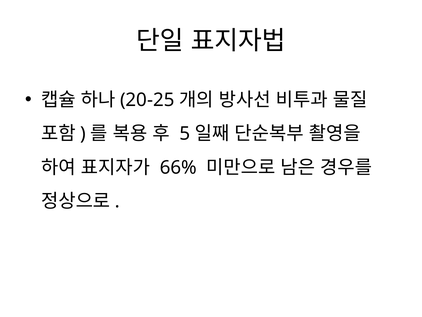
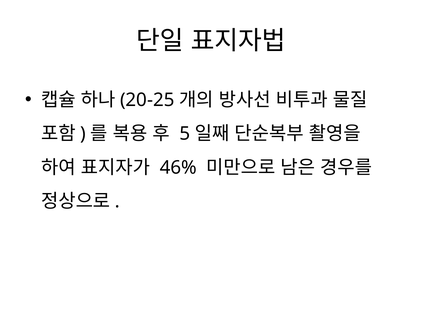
66%: 66% -> 46%
